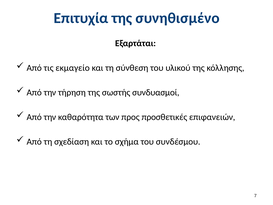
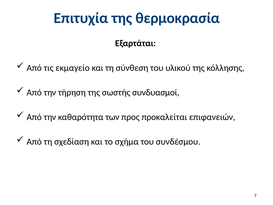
συνηθισμένο: συνηθισμένο -> θερμοκρασία
προσθετικές: προσθετικές -> προκαλείται
